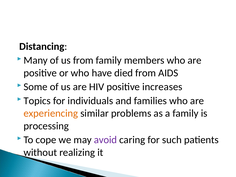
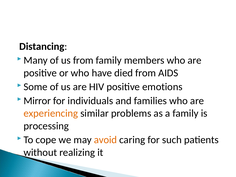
increases: increases -> emotions
Topics: Topics -> Mirror
avoid colour: purple -> orange
